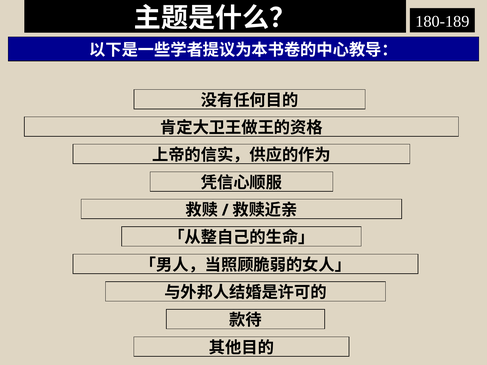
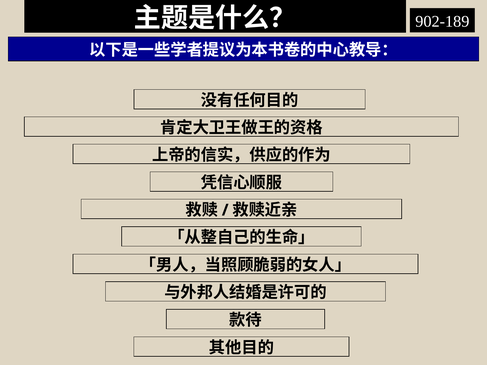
180-189: 180-189 -> 902-189
